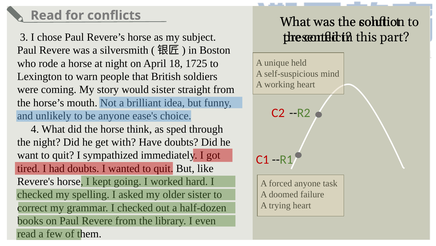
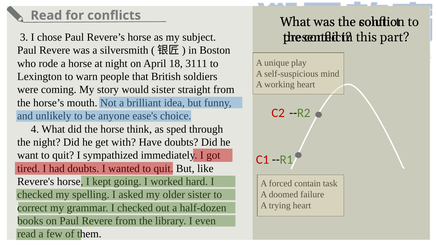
1725: 1725 -> 3111
held: held -> play
forced anyone: anyone -> contain
